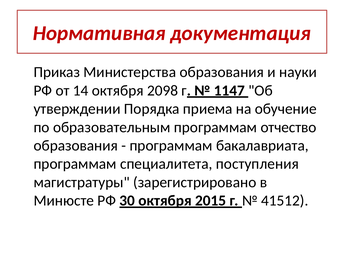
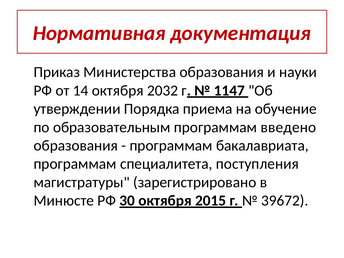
2098: 2098 -> 2032
отчество: отчество -> введено
41512: 41512 -> 39672
